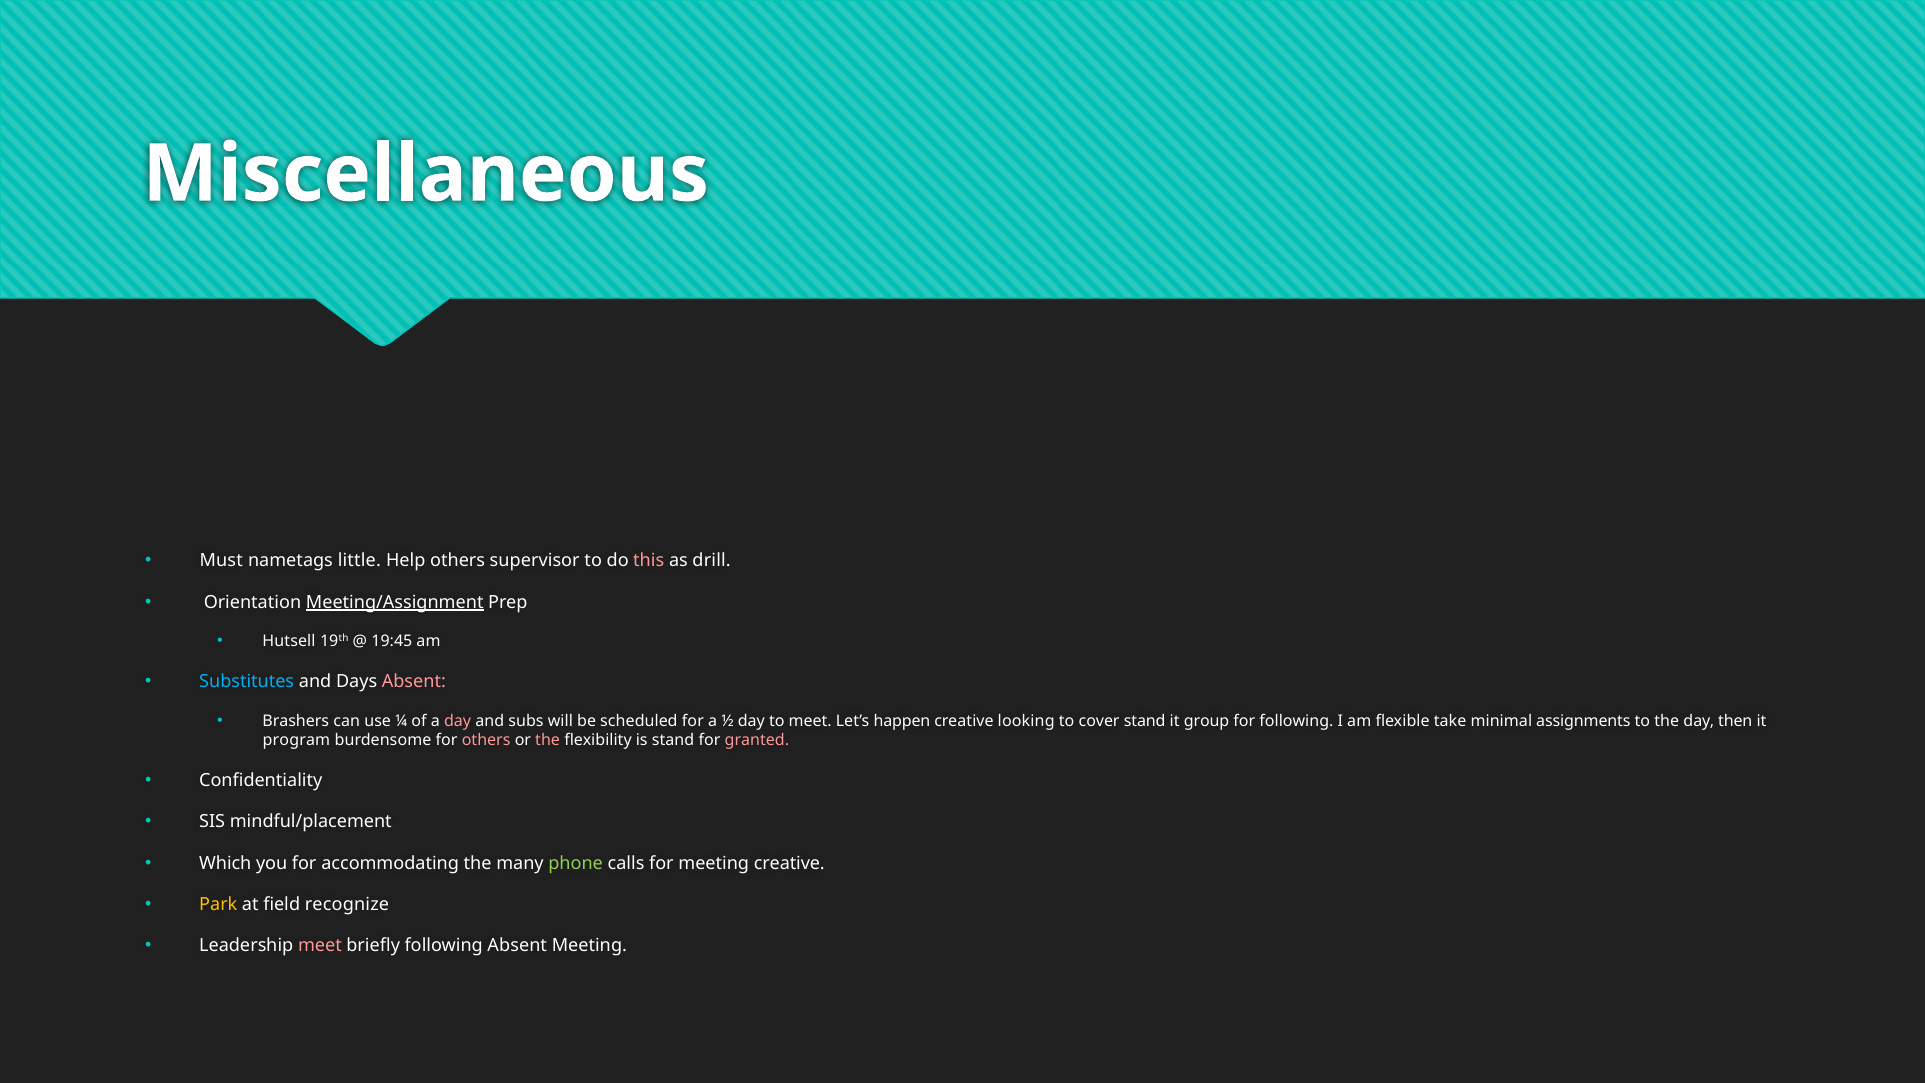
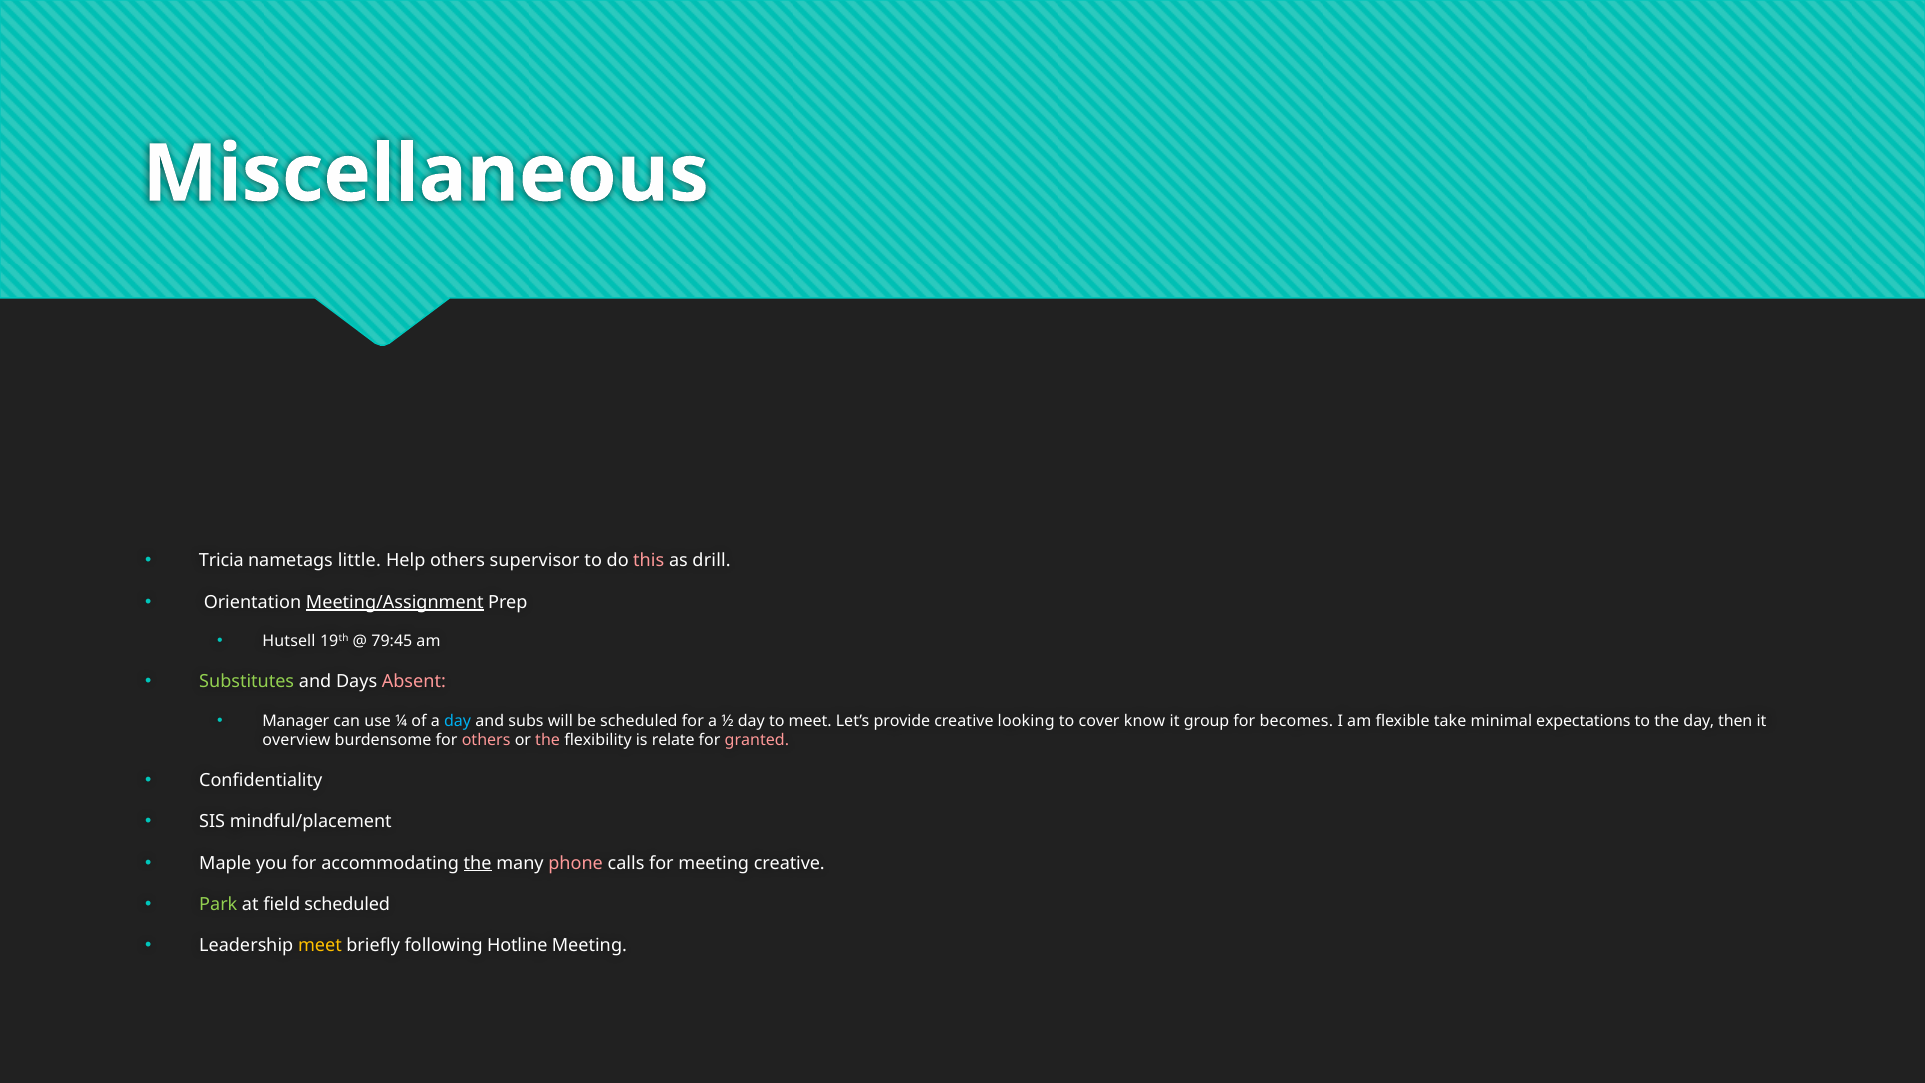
Must: Must -> Tricia
19:45: 19:45 -> 79:45
Substitutes colour: light blue -> light green
Brashers: Brashers -> Manager
day at (458, 721) colour: pink -> light blue
happen: happen -> provide
cover stand: stand -> know
for following: following -> becomes
assignments: assignments -> expectations
program: program -> overview
is stand: stand -> relate
Which: Which -> Maple
the at (478, 863) underline: none -> present
phone colour: light green -> pink
Park colour: yellow -> light green
field recognize: recognize -> scheduled
meet at (320, 946) colour: pink -> yellow
following Absent: Absent -> Hotline
